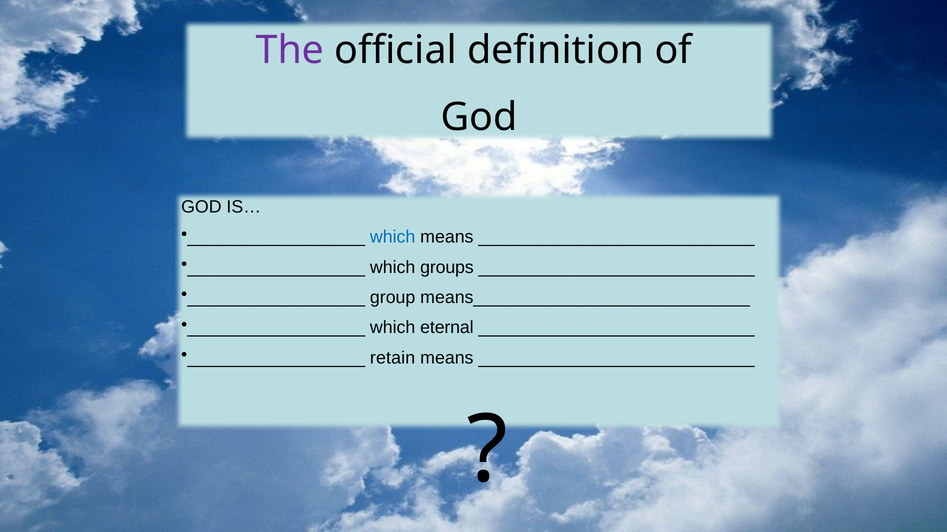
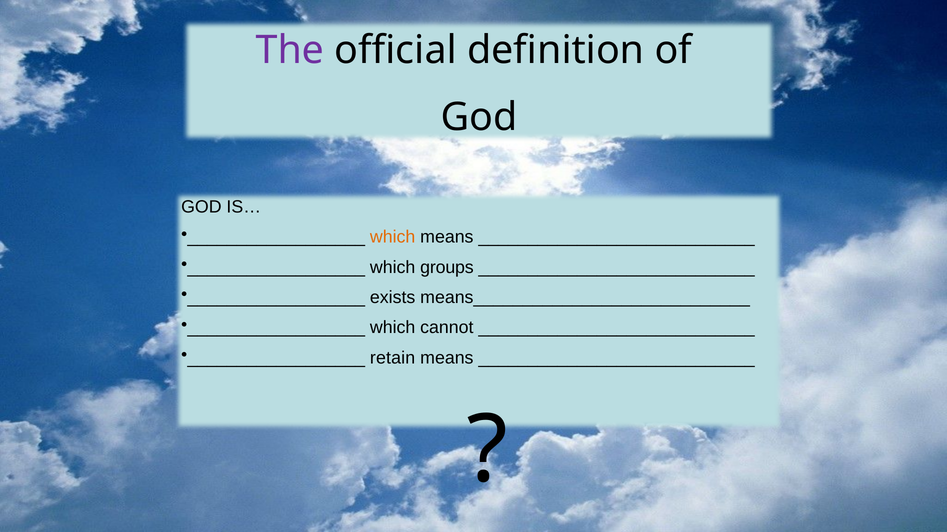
which at (393, 237) colour: blue -> orange
group: group -> exists
eternal: eternal -> cannot
